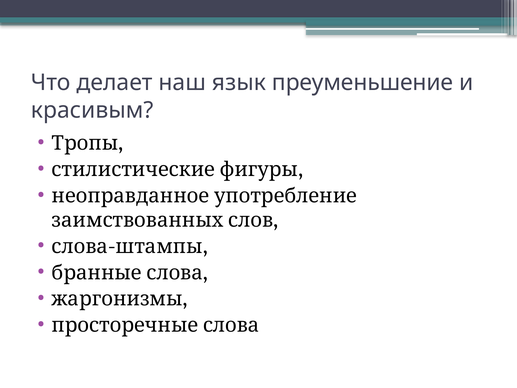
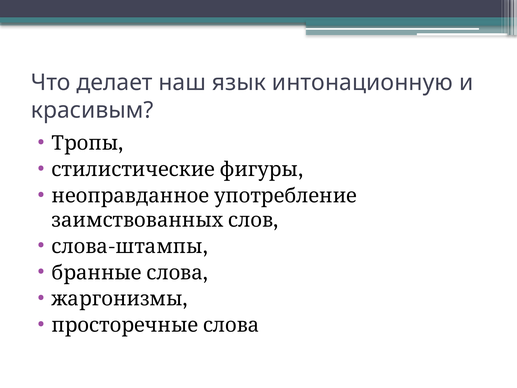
преуменьшение: преуменьшение -> интонационную
